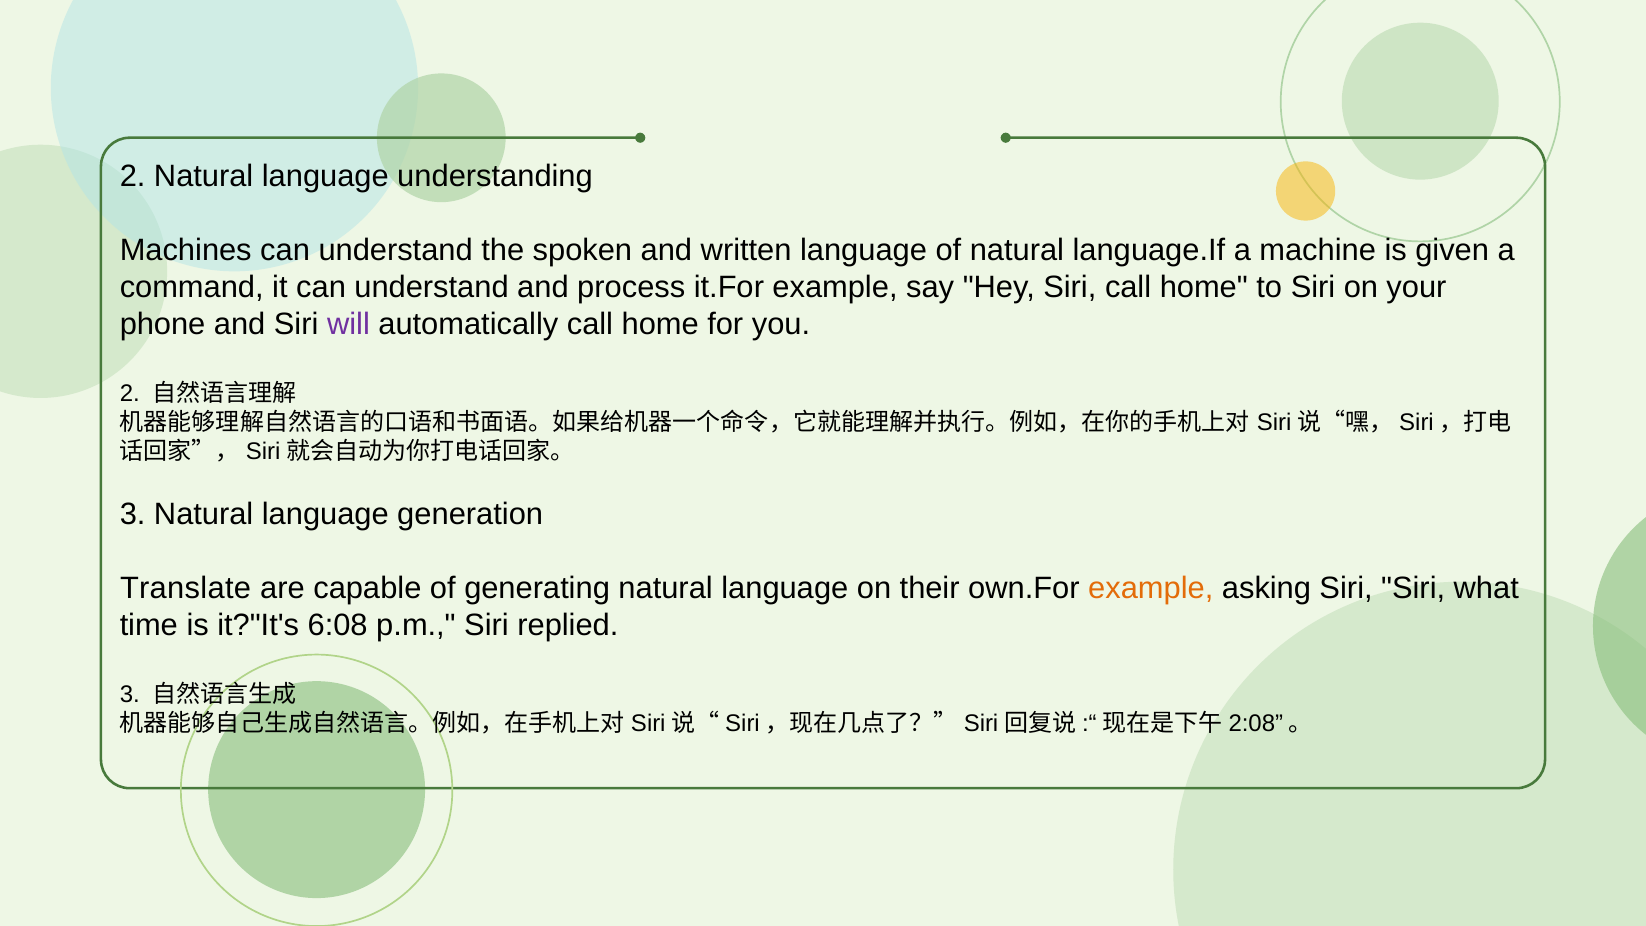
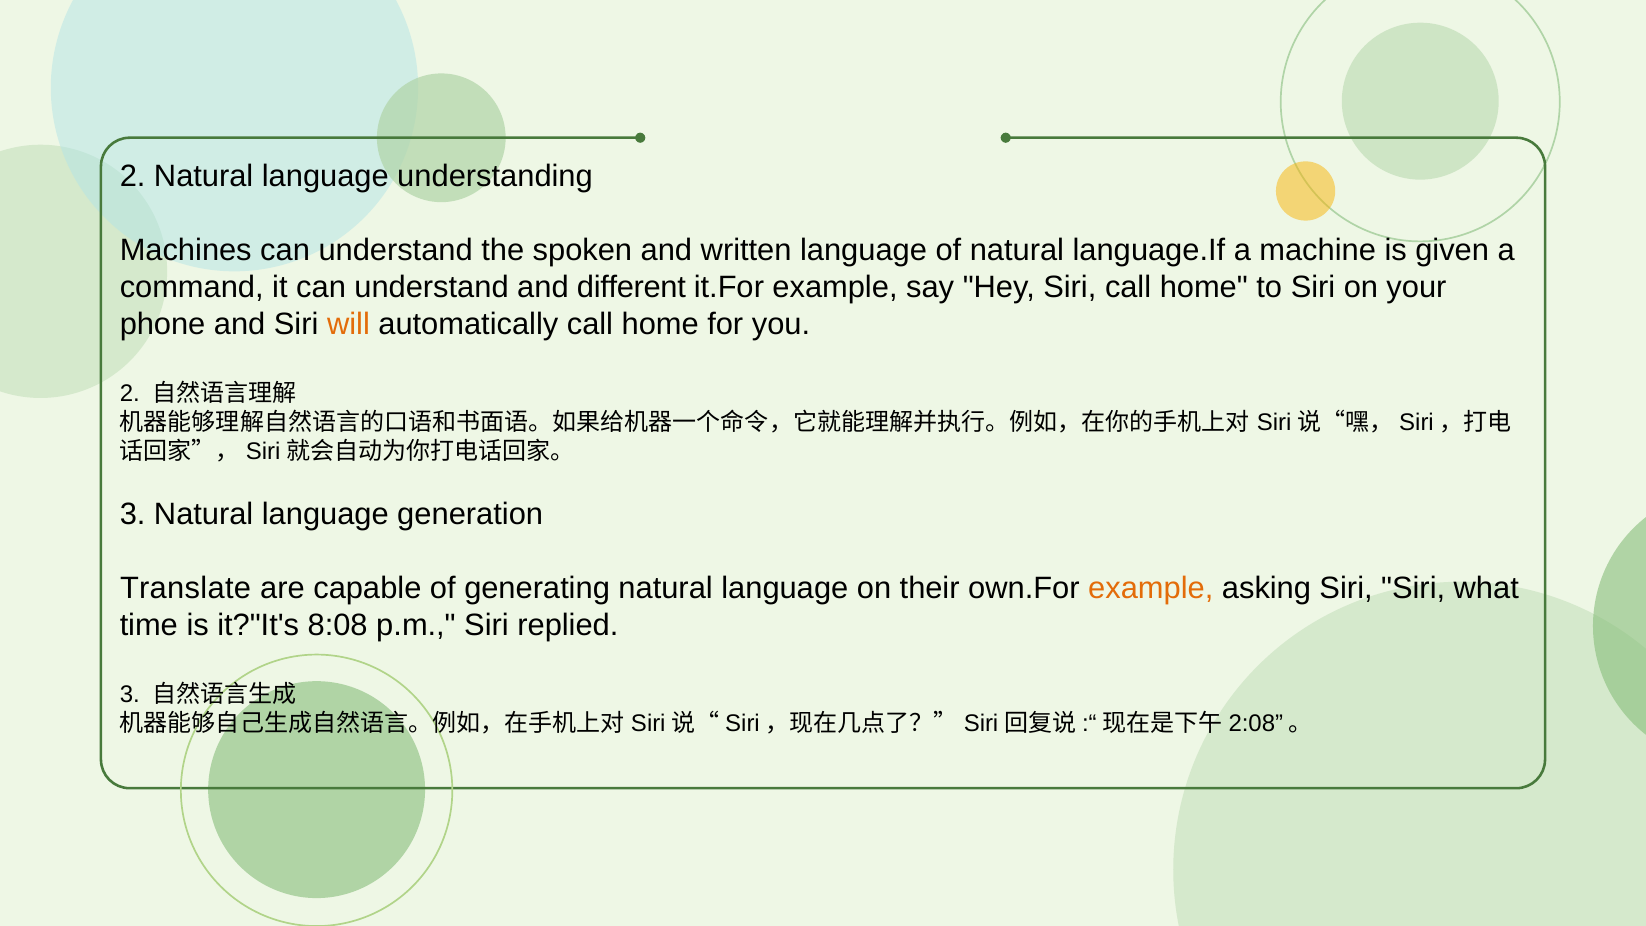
process: process -> different
will colour: purple -> orange
6:08: 6:08 -> 8:08
